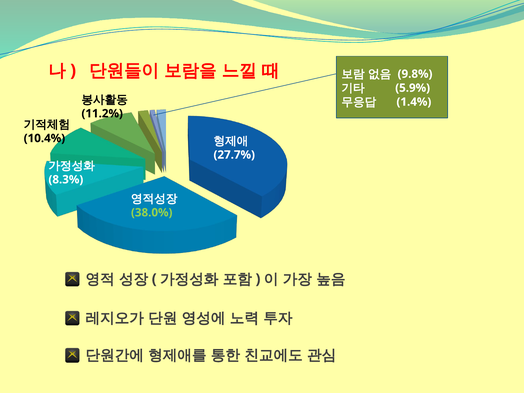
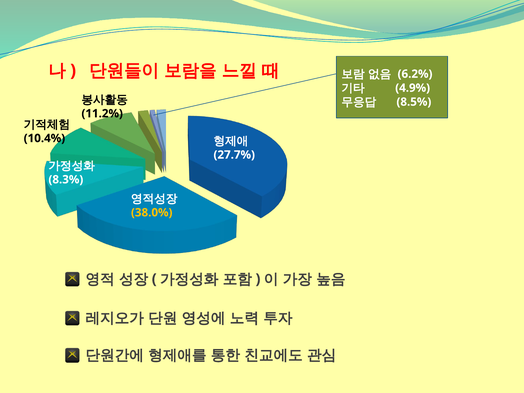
9.8%: 9.8% -> 6.2%
5.9%: 5.9% -> 4.9%
1.4%: 1.4% -> 8.5%
38.0% colour: light green -> yellow
